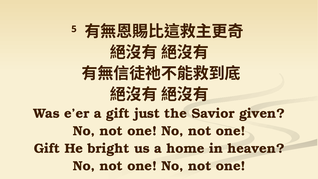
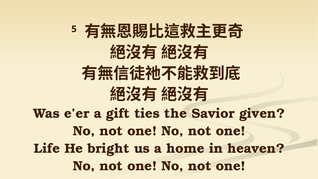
just: just -> ties
Gift at (47, 148): Gift -> Life
